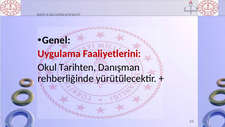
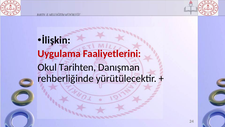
Genel: Genel -> İlişkin
